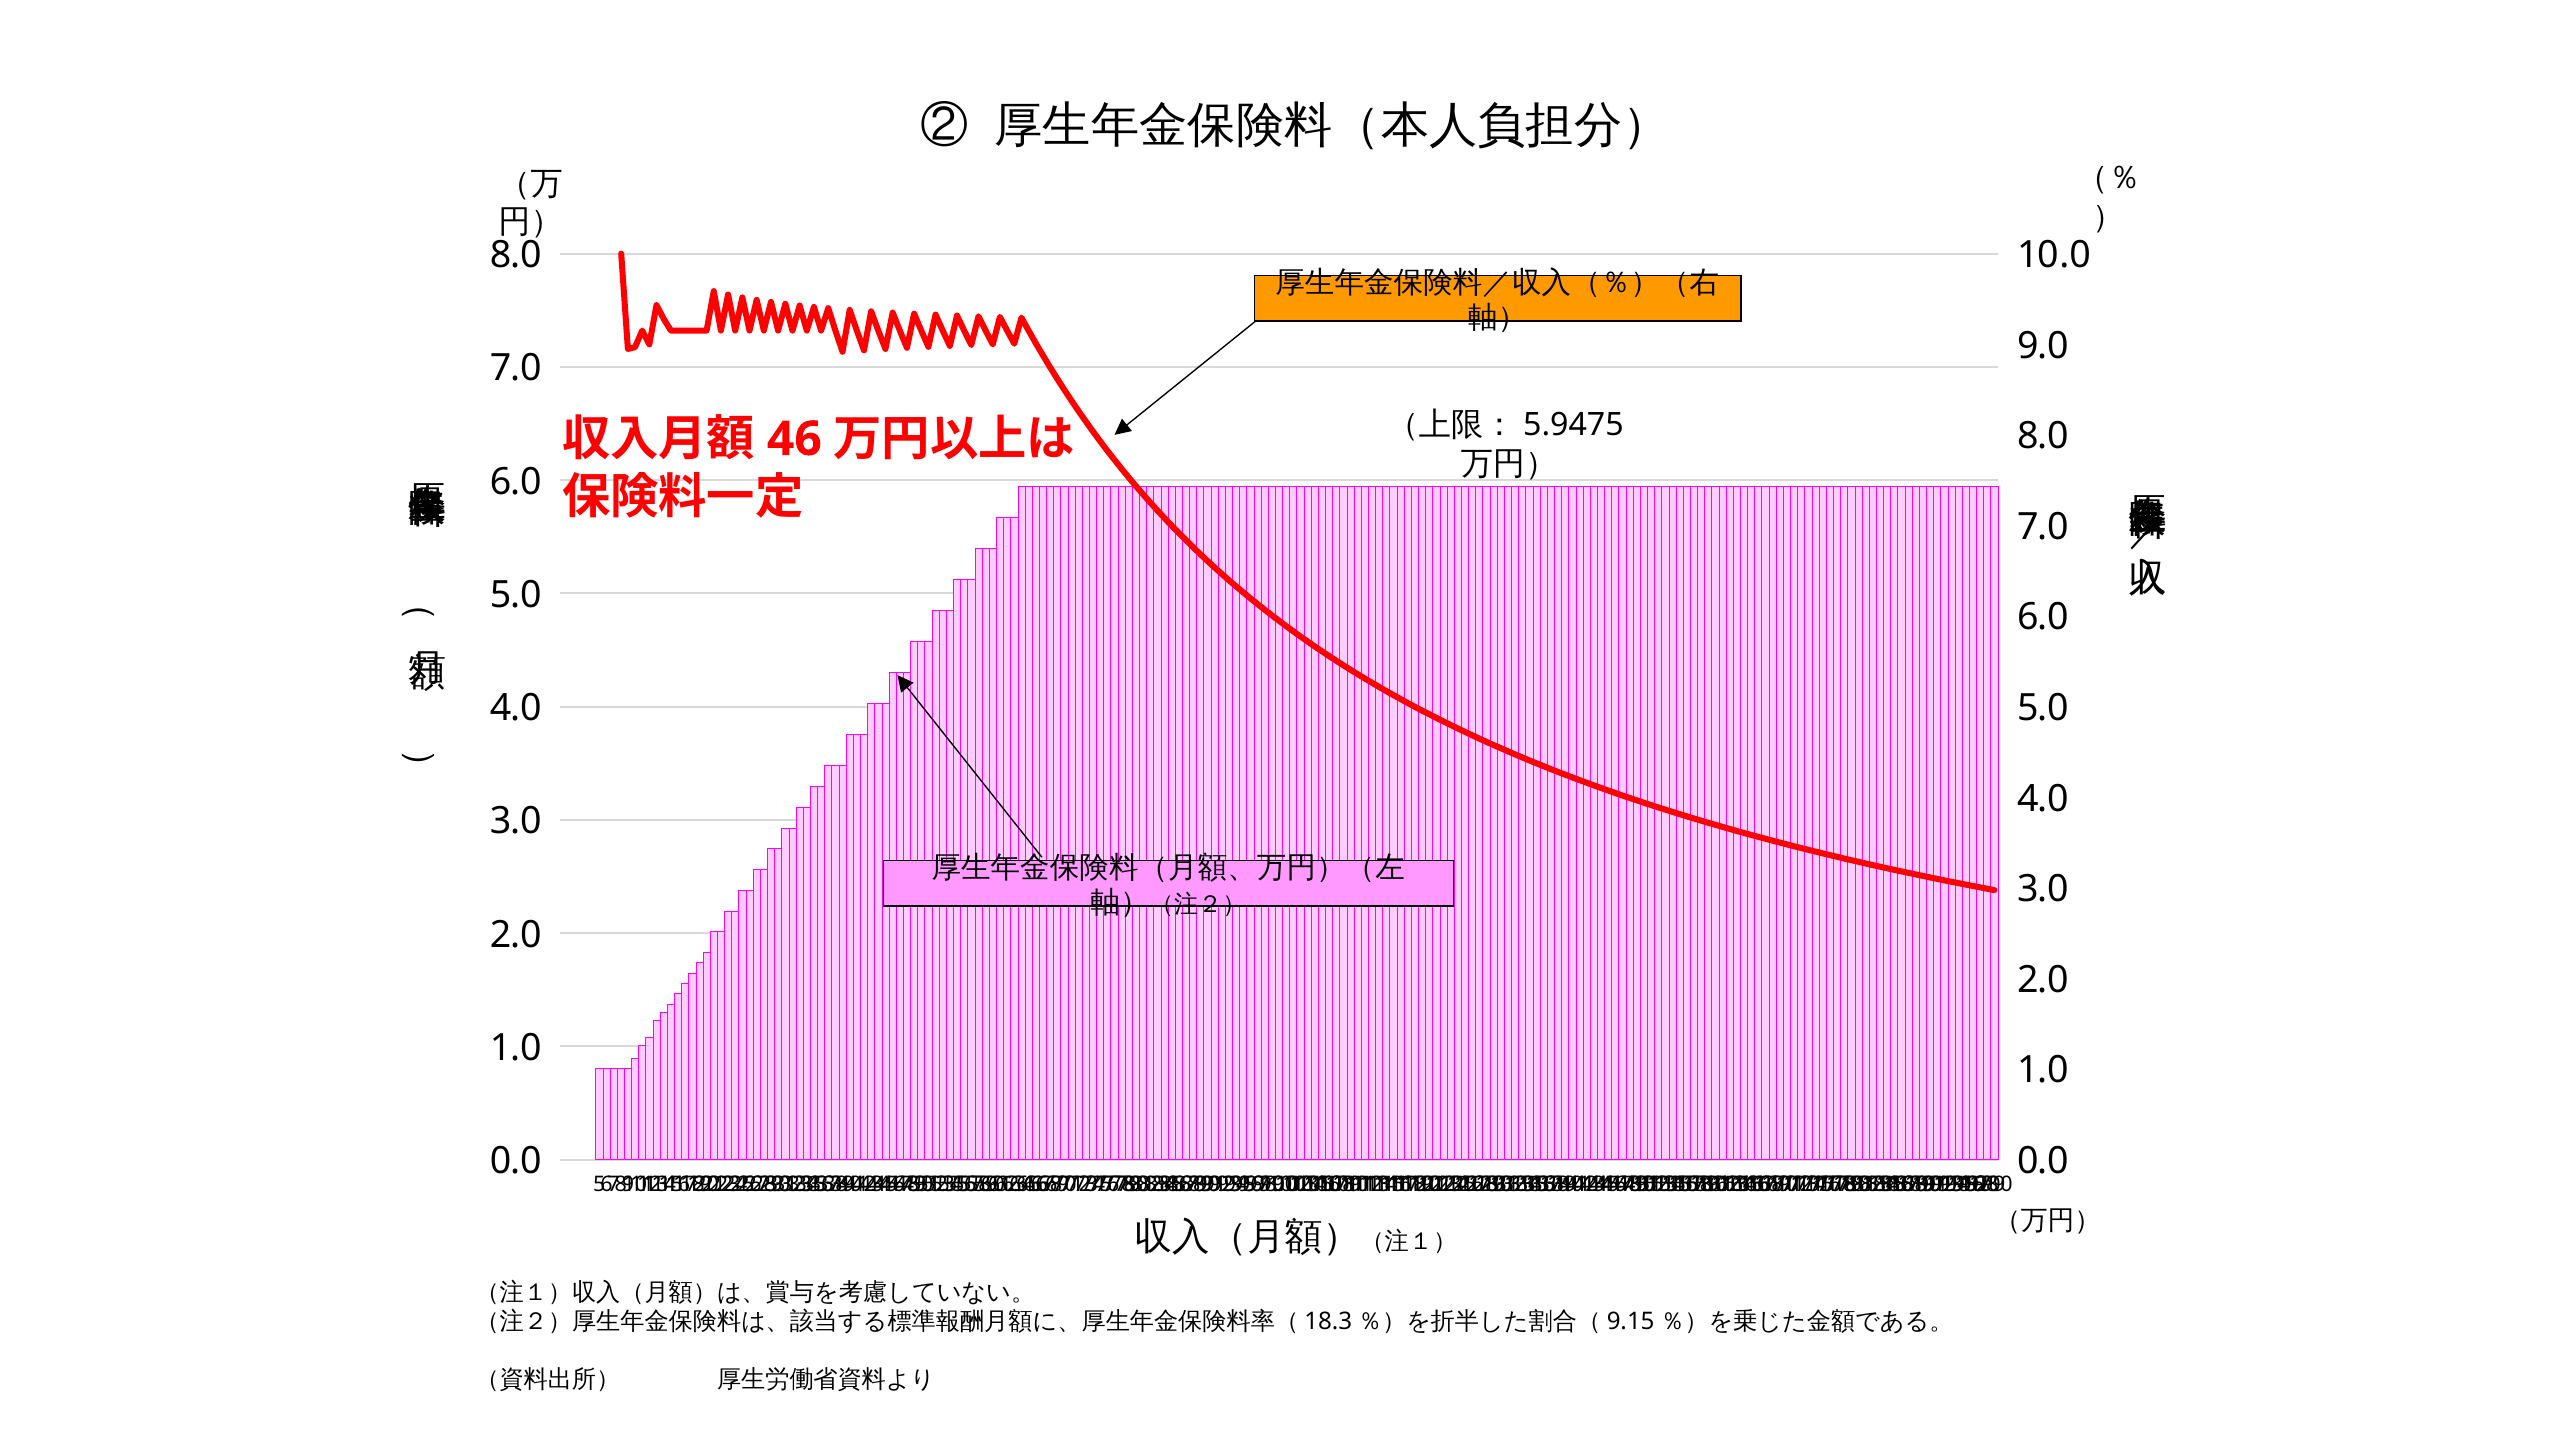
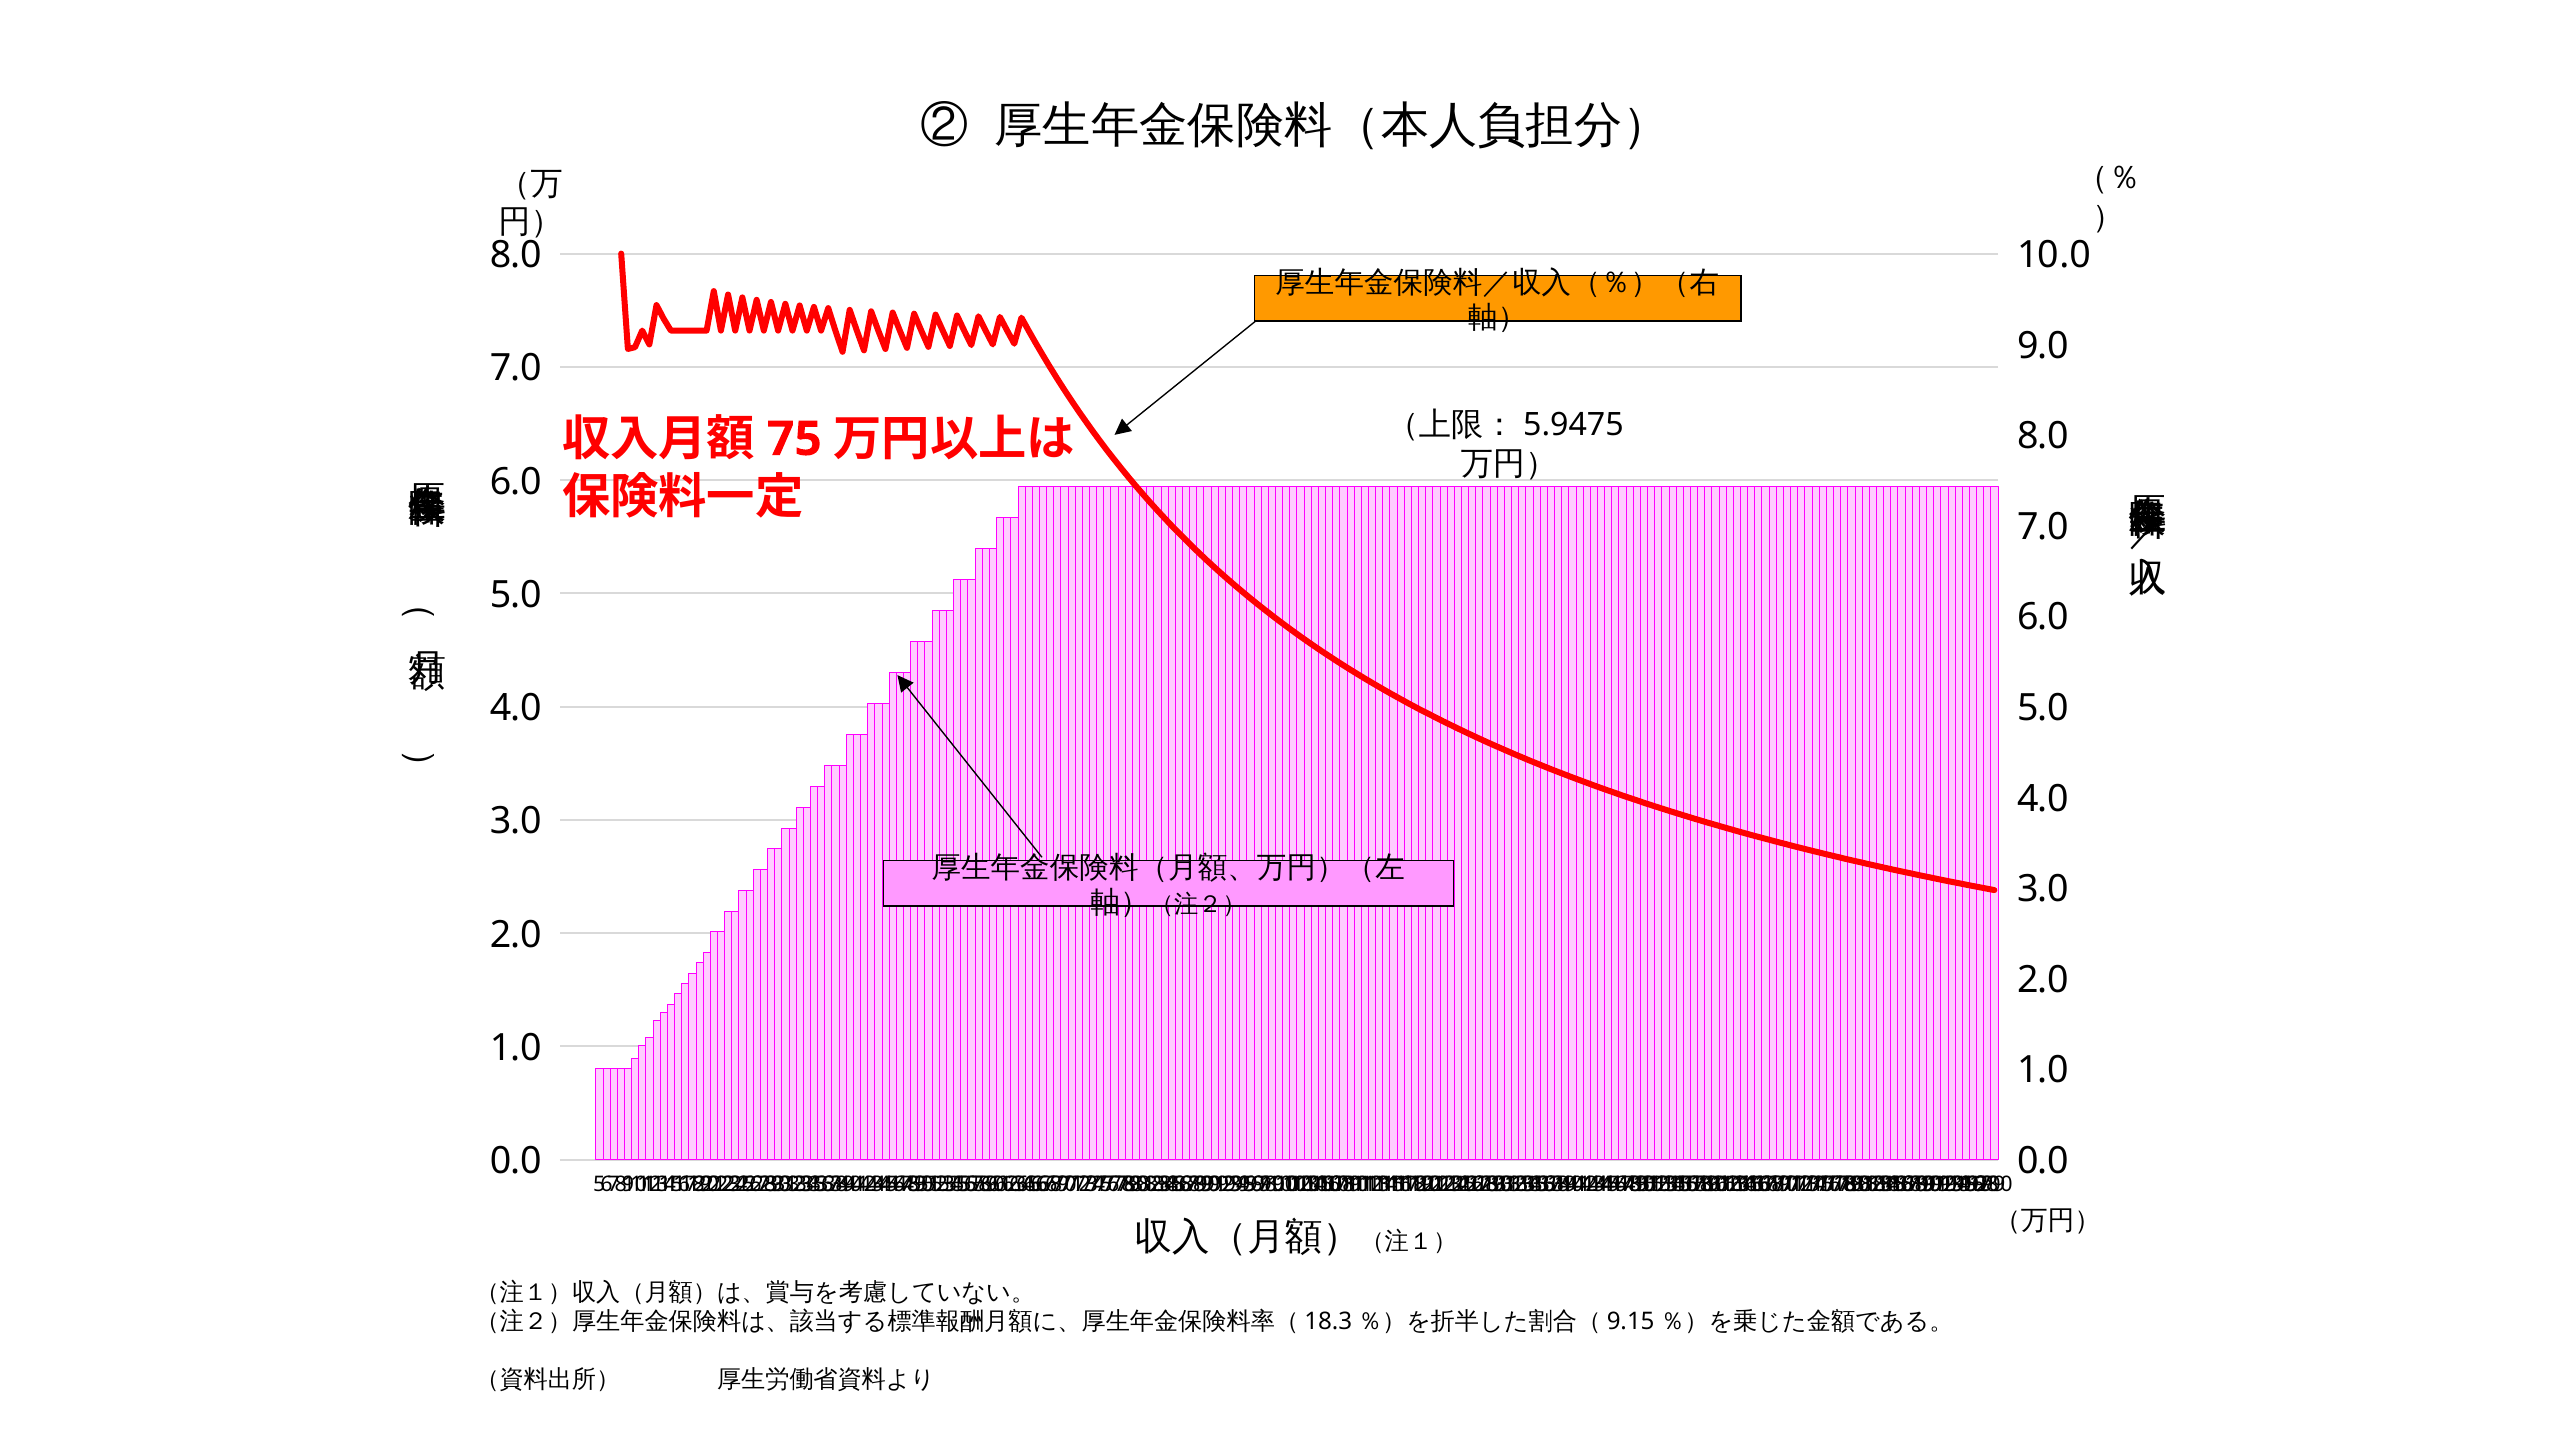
46 at (794, 439): 46 -> 75
